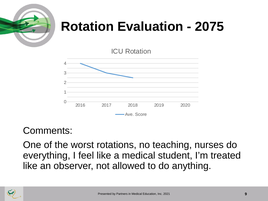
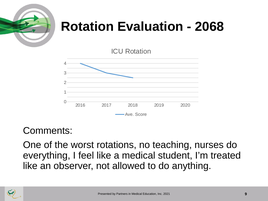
2075: 2075 -> 2068
